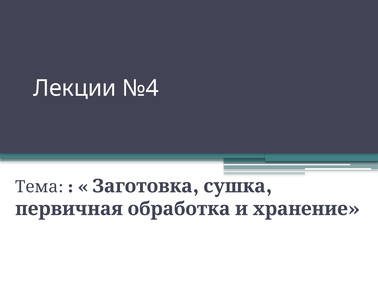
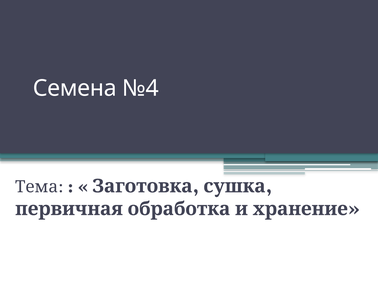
Лекции: Лекции -> Семена
